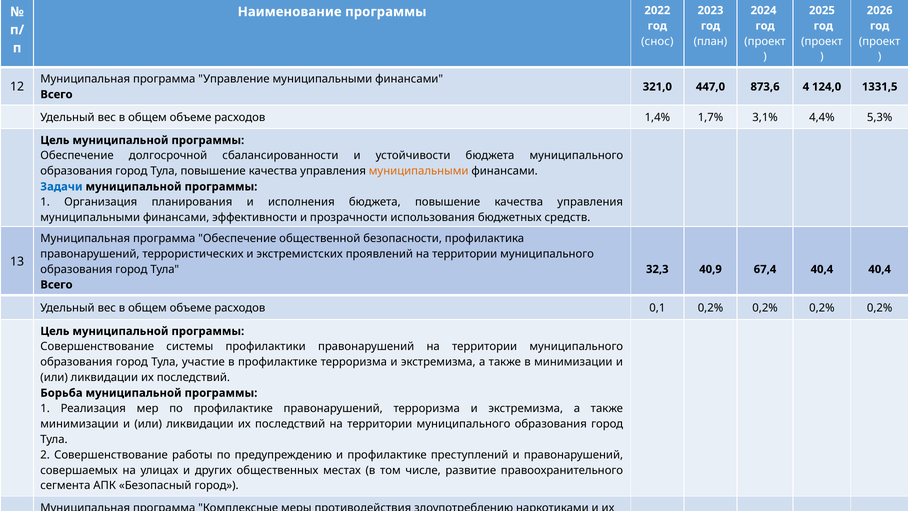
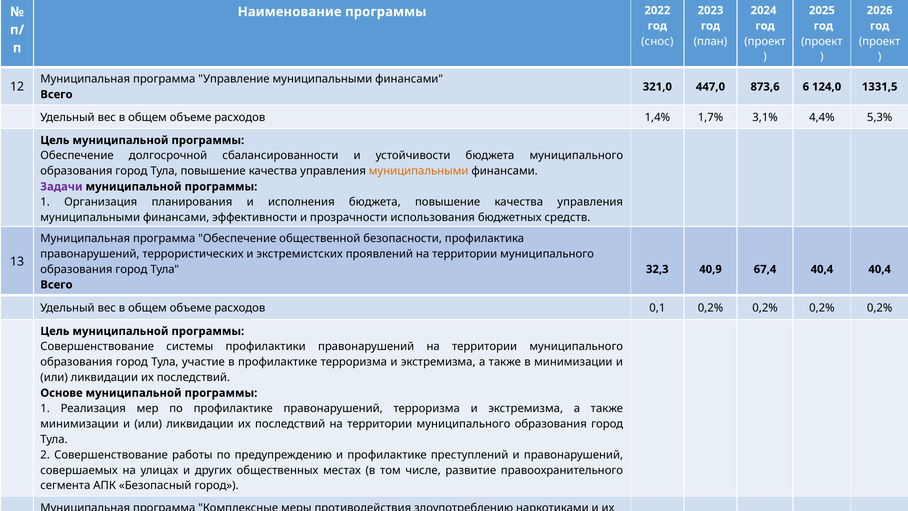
4: 4 -> 6
Задачи colour: blue -> purple
Борьба: Борьба -> Основе
